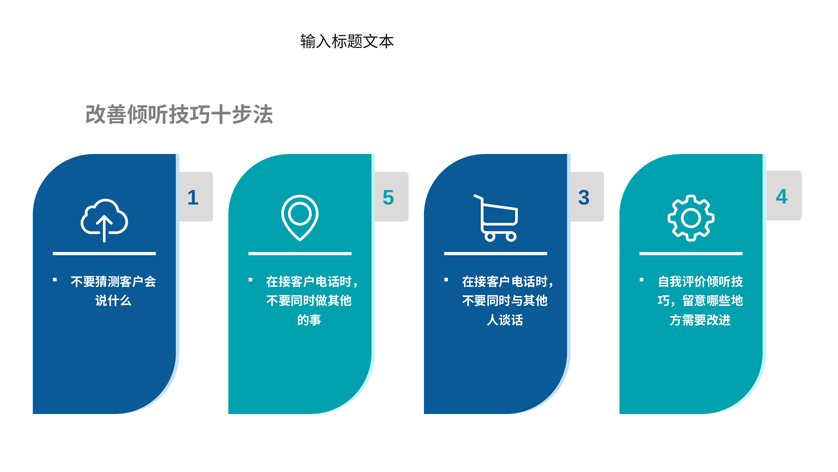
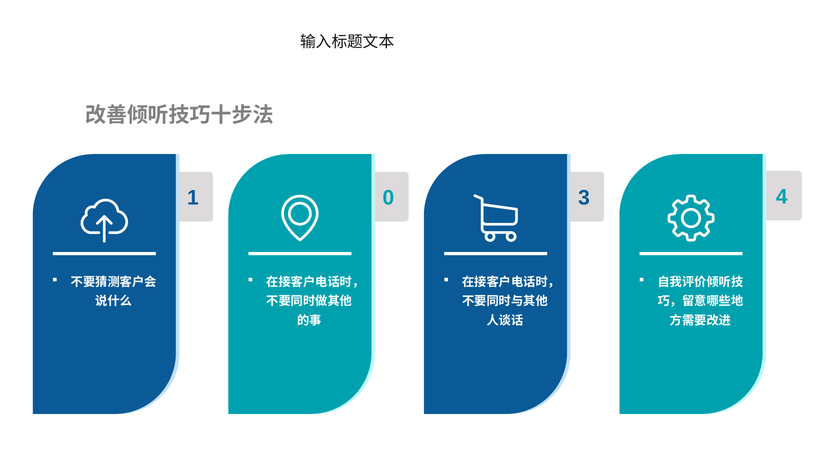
5: 5 -> 0
